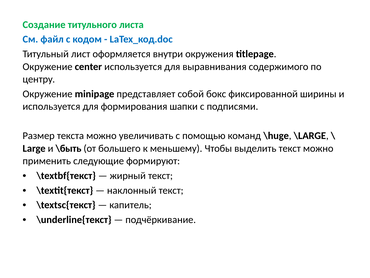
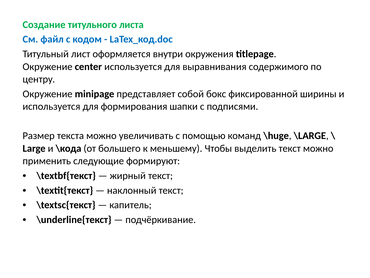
\быть: \быть -> \кода
